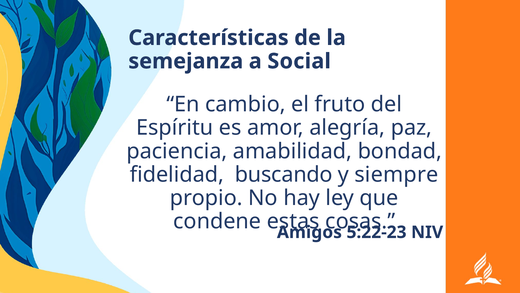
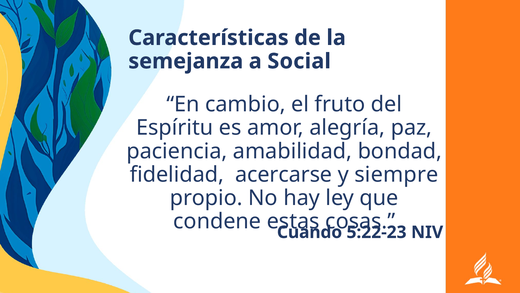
buscando: buscando -> acercarse
Amigos: Amigos -> Cuando
